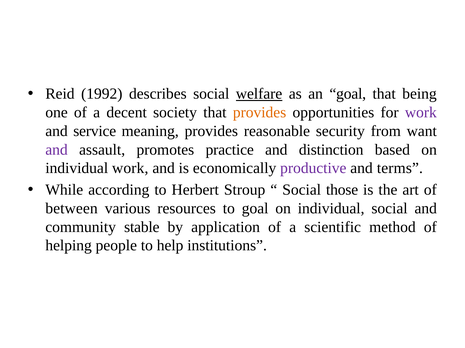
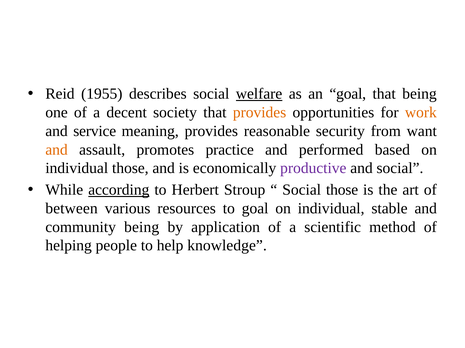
1992: 1992 -> 1955
work at (421, 113) colour: purple -> orange
and at (57, 150) colour: purple -> orange
distinction: distinction -> performed
individual work: work -> those
and terms: terms -> social
according underline: none -> present
individual social: social -> stable
community stable: stable -> being
institutions: institutions -> knowledge
